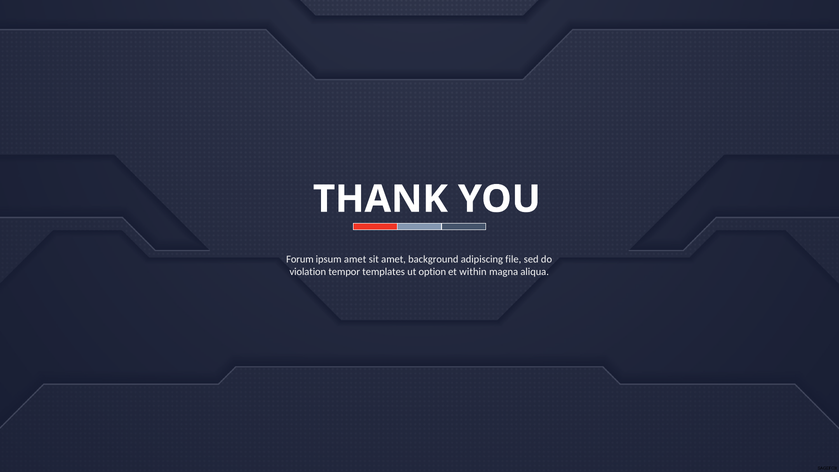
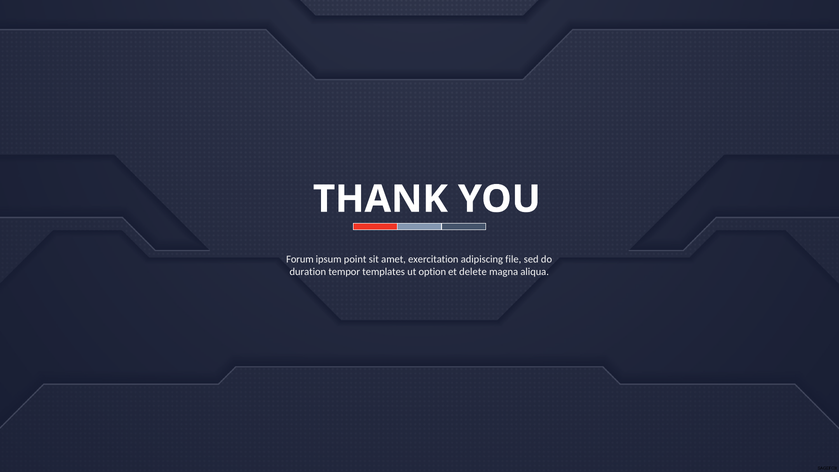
ipsum amet: amet -> point
background: background -> exercitation
violation: violation -> duration
within: within -> delete
